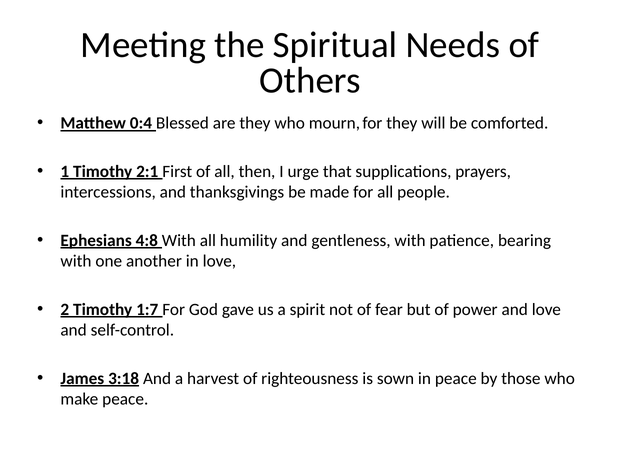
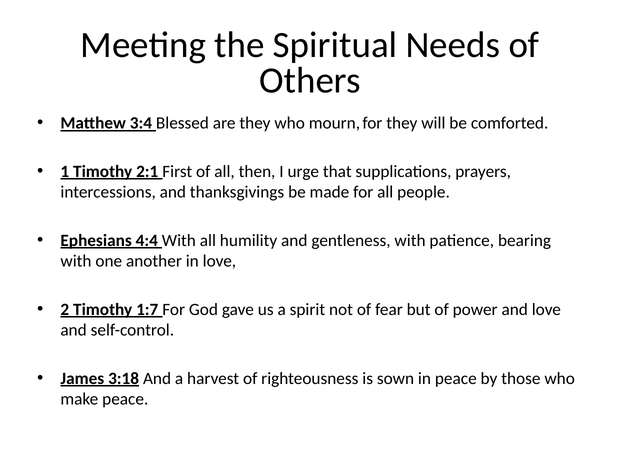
0:4: 0:4 -> 3:4
4:8: 4:8 -> 4:4
